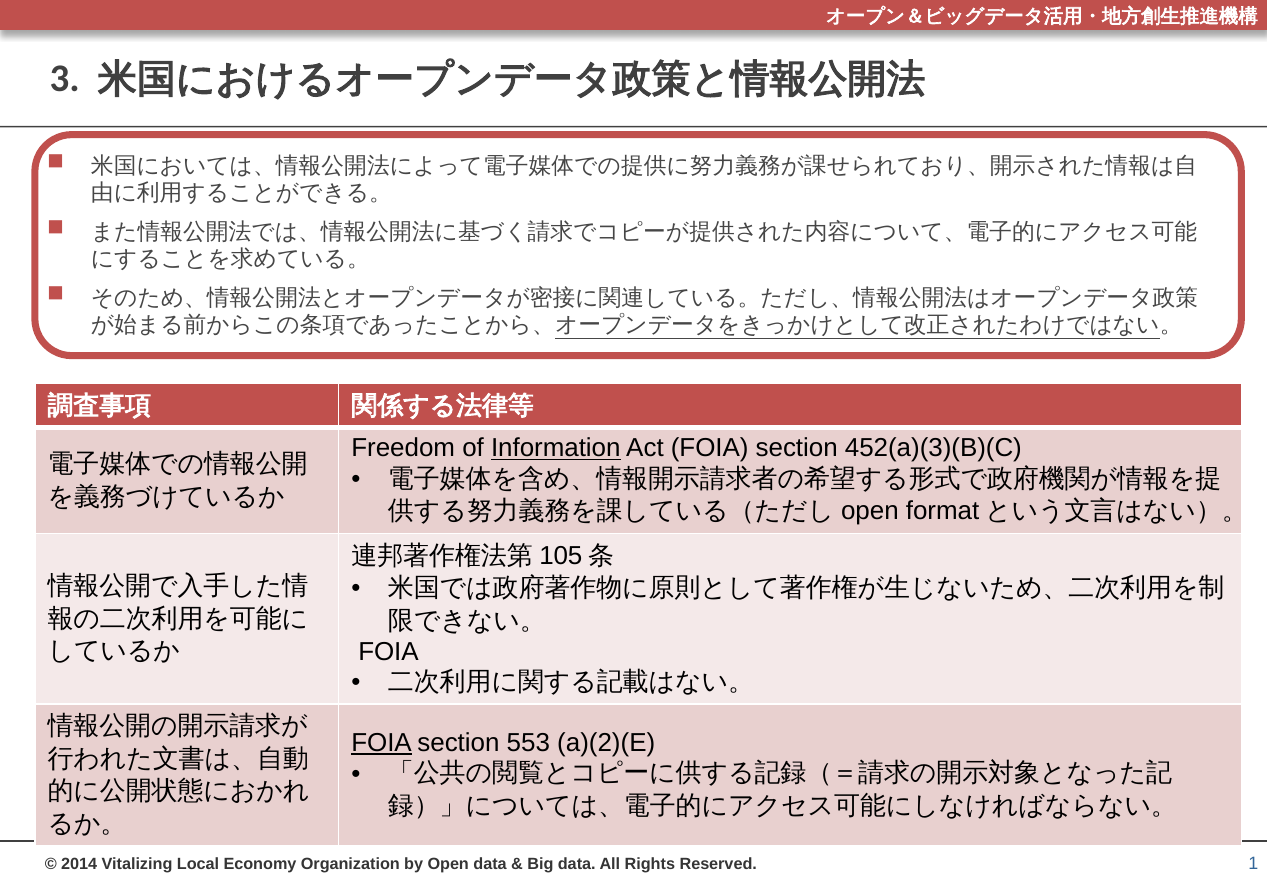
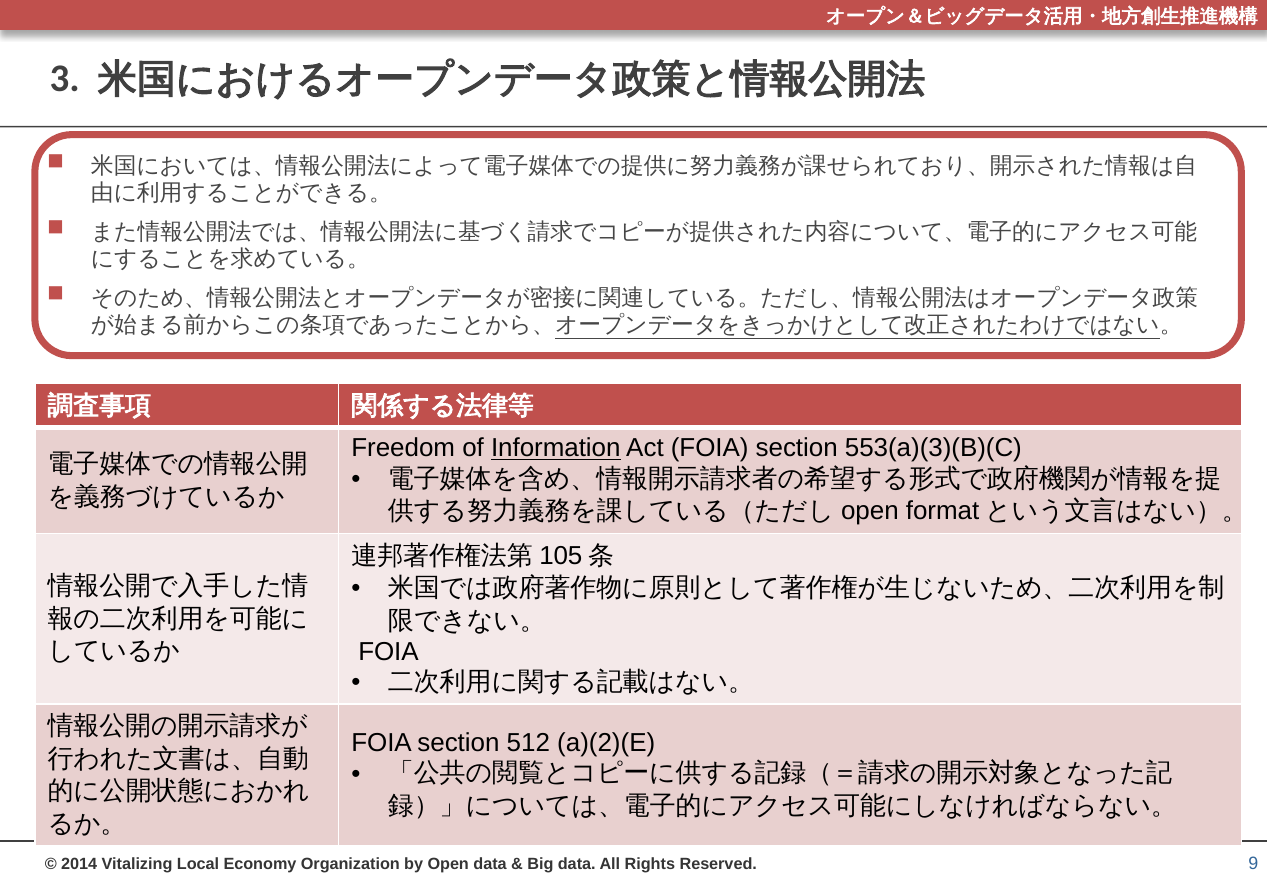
452(a)(3)(B)(C: 452(a)(3)(B)(C -> 553(a)(3)(B)(C
FOIA at (382, 743) underline: present -> none
553: 553 -> 512
1: 1 -> 9
